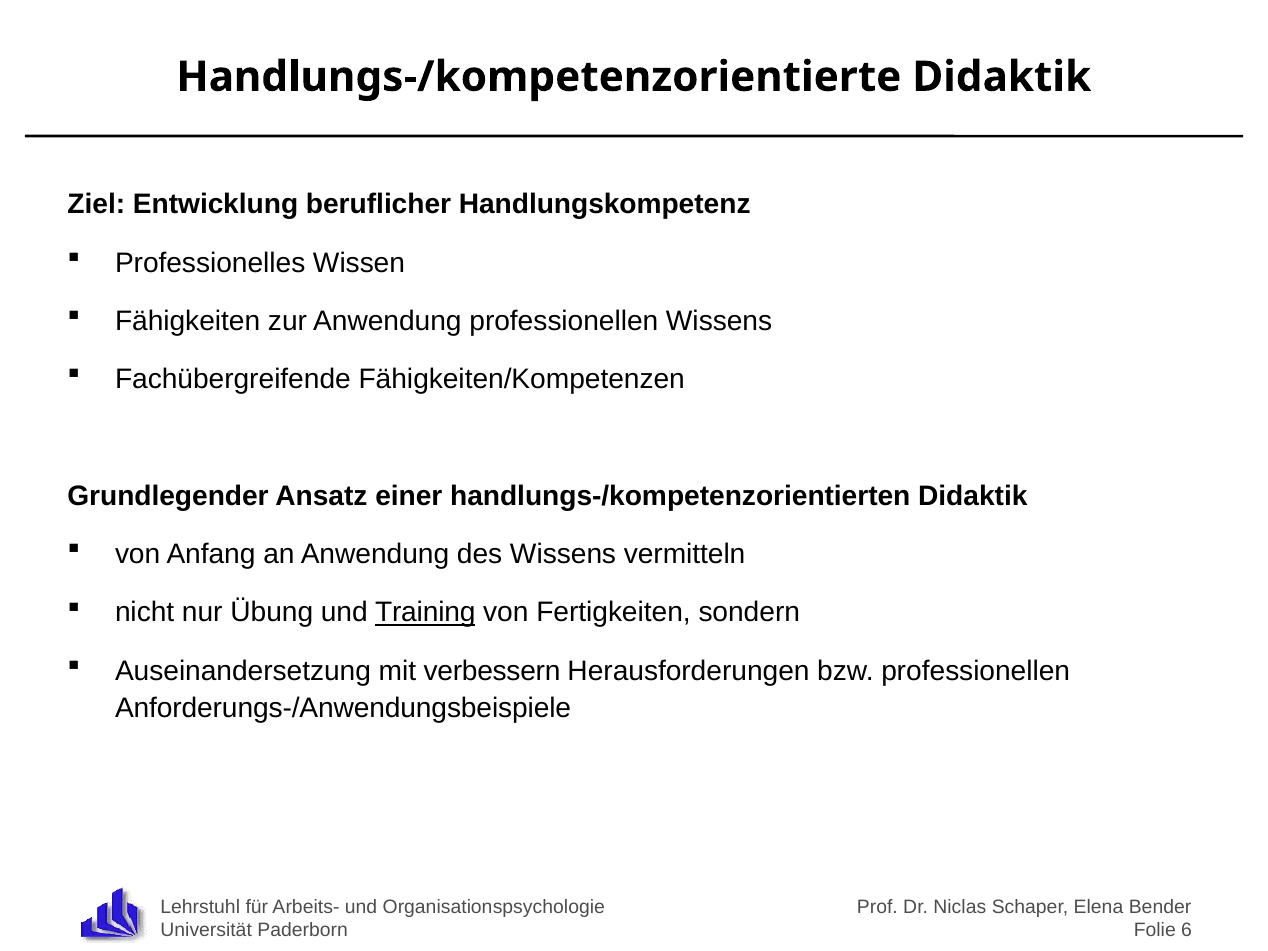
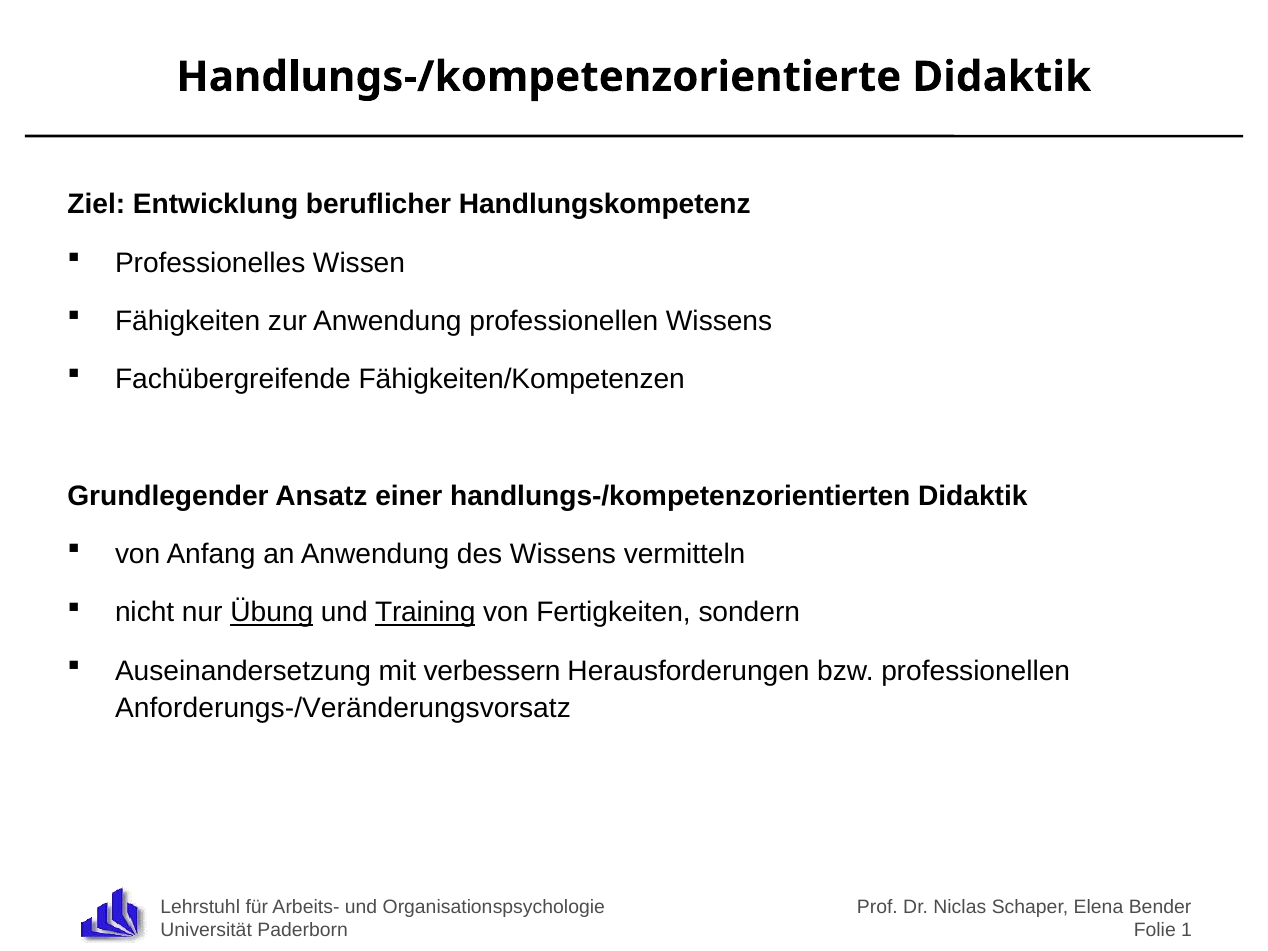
Übung underline: none -> present
Anforderungs-/Anwendungsbeispiele: Anforderungs-/Anwendungsbeispiele -> Anforderungs-/Veränderungsvorsatz
6: 6 -> 1
